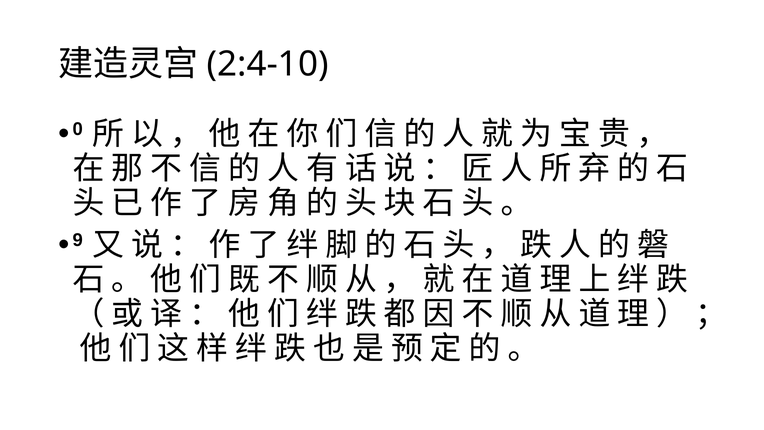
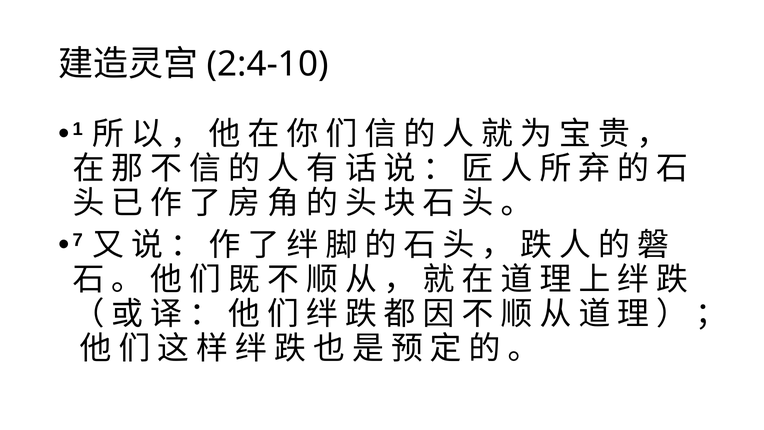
0: 0 -> 1
9: 9 -> 7
